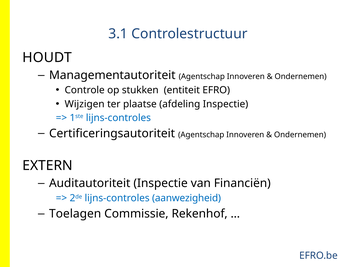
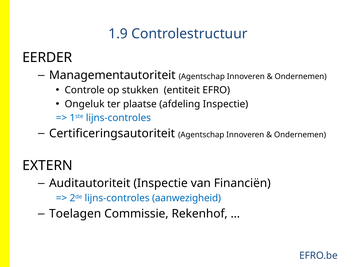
3.1: 3.1 -> 1.9
HOUDT: HOUDT -> EERDER
Wijzigen: Wijzigen -> Ongeluk
